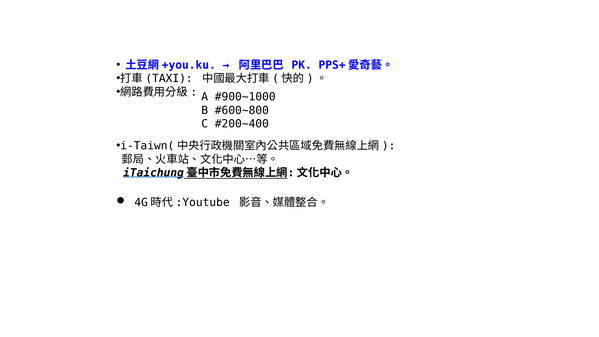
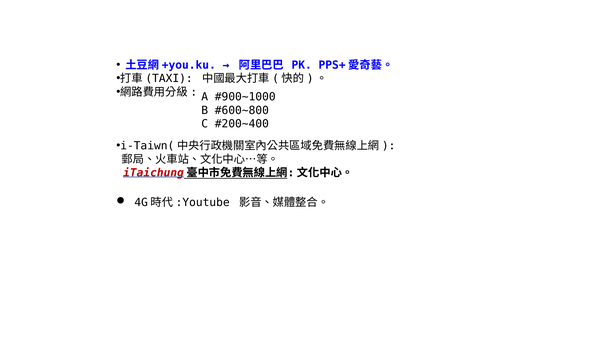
iTaichung colour: black -> red
